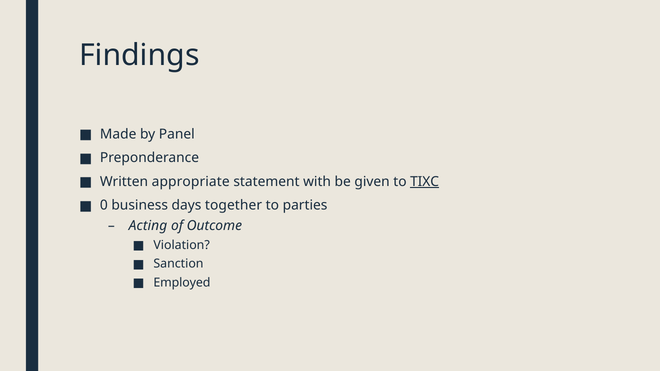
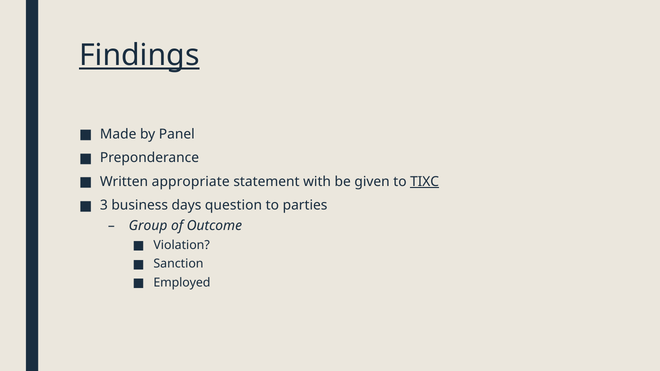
Findings underline: none -> present
0: 0 -> 3
together: together -> question
Acting: Acting -> Group
